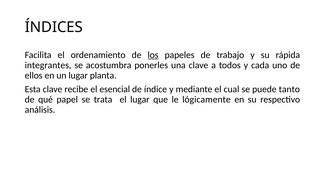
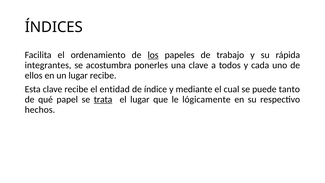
lugar planta: planta -> recibe
esencial: esencial -> entidad
trata underline: none -> present
análisis: análisis -> hechos
